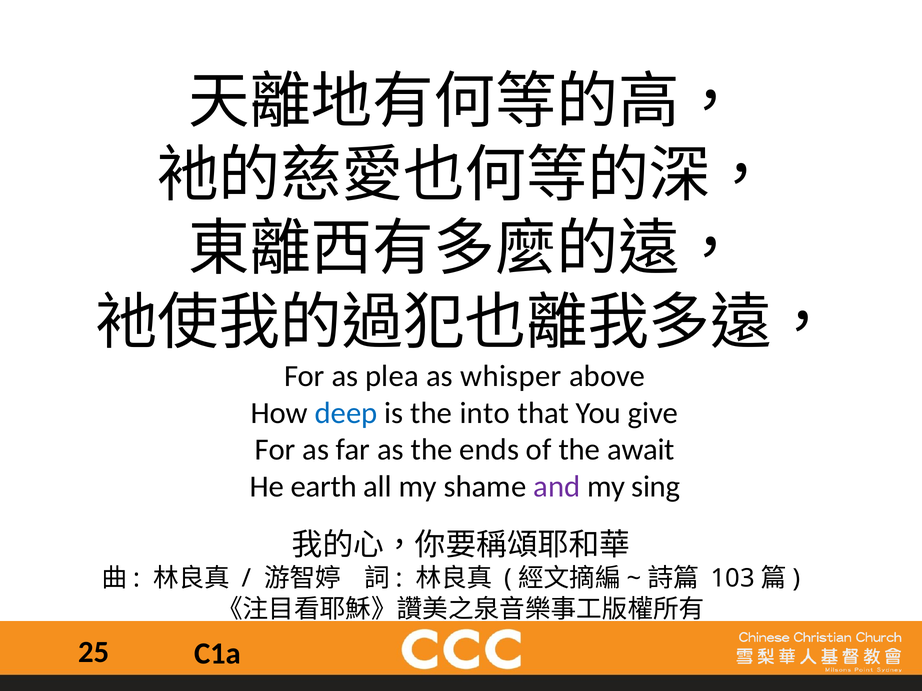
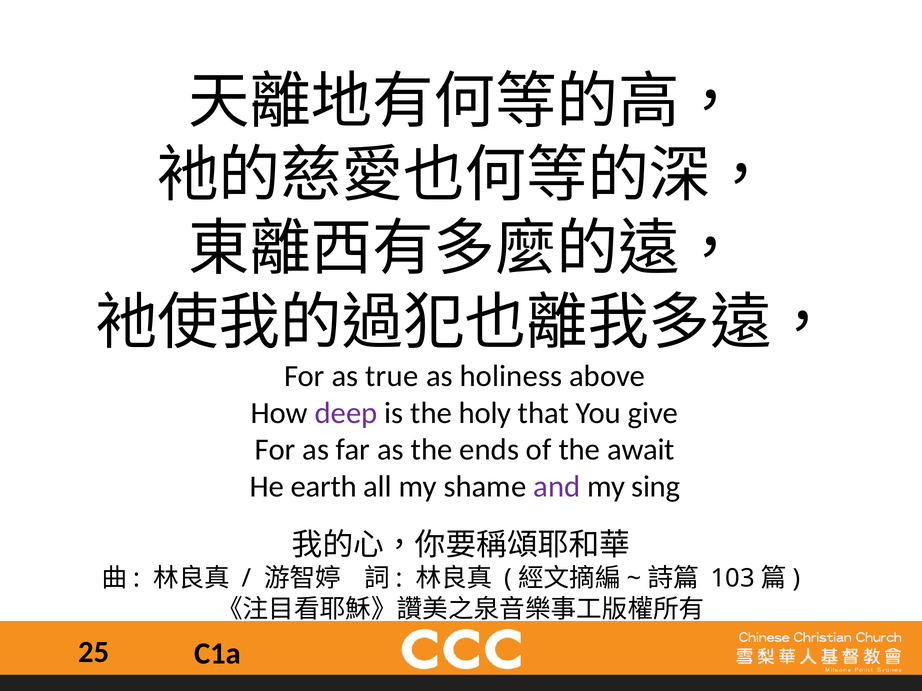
plea: plea -> true
whisper: whisper -> holiness
deep colour: blue -> purple
into: into -> holy
